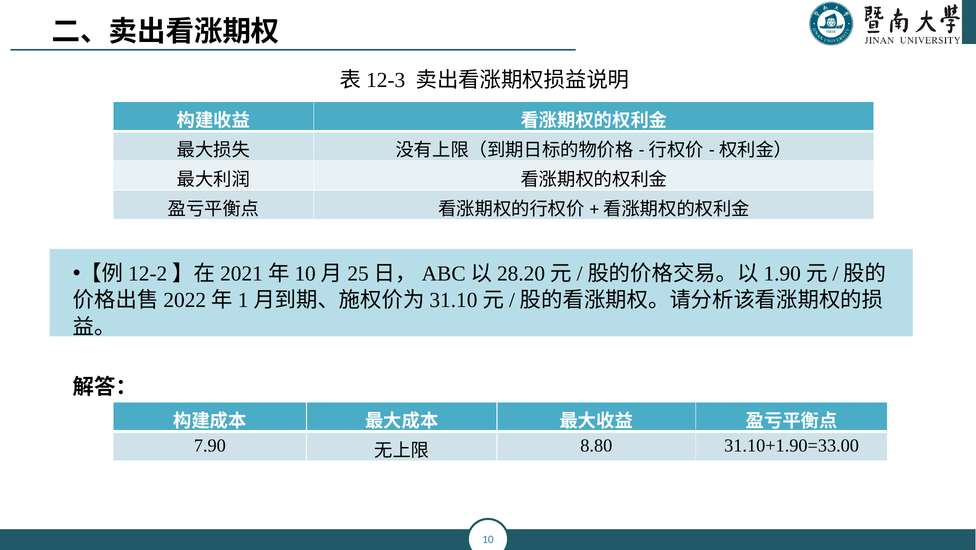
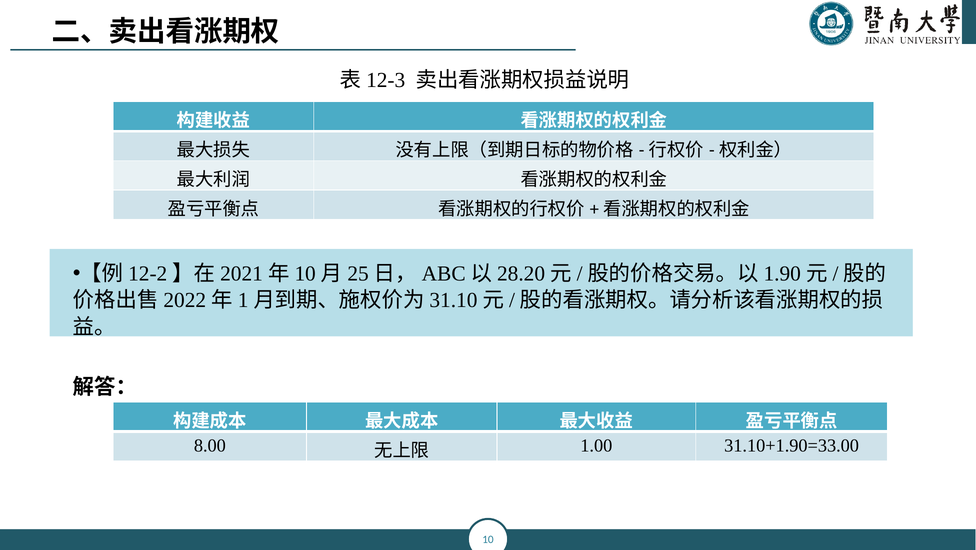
7.90: 7.90 -> 8.00
8.80: 8.80 -> 1.00
